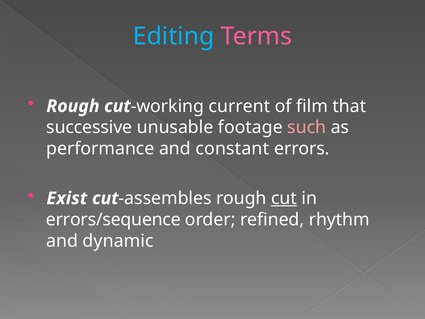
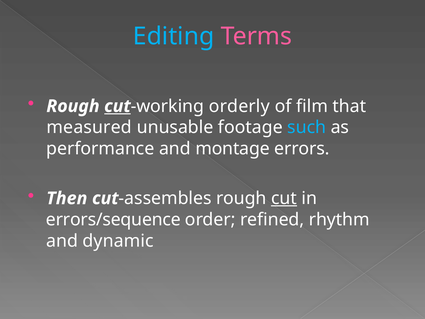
cut at (117, 106) underline: none -> present
current: current -> orderly
successive: successive -> measured
such colour: pink -> light blue
constant: constant -> montage
Exist: Exist -> Then
